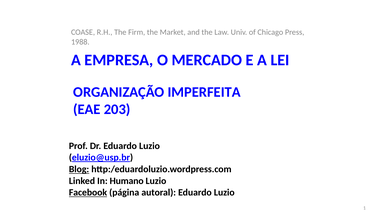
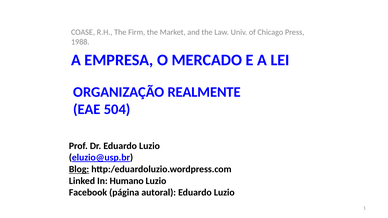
IMPERFEITA: IMPERFEITA -> REALMENTE
203: 203 -> 504
Facebook underline: present -> none
